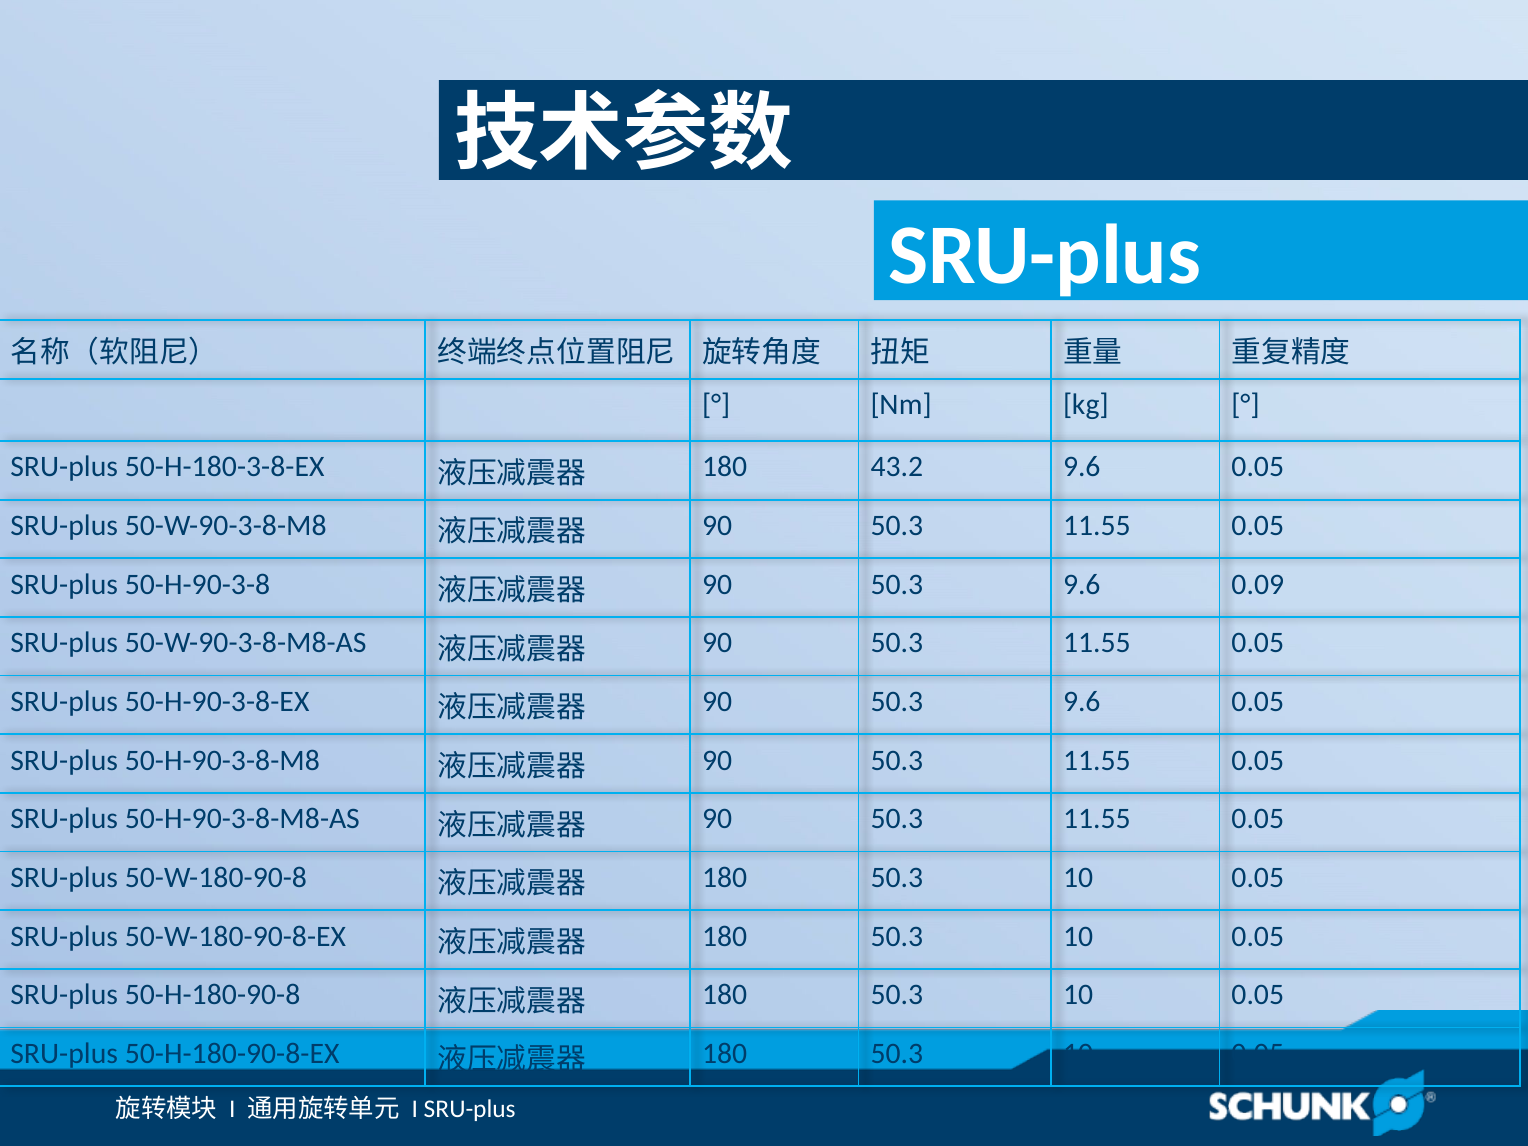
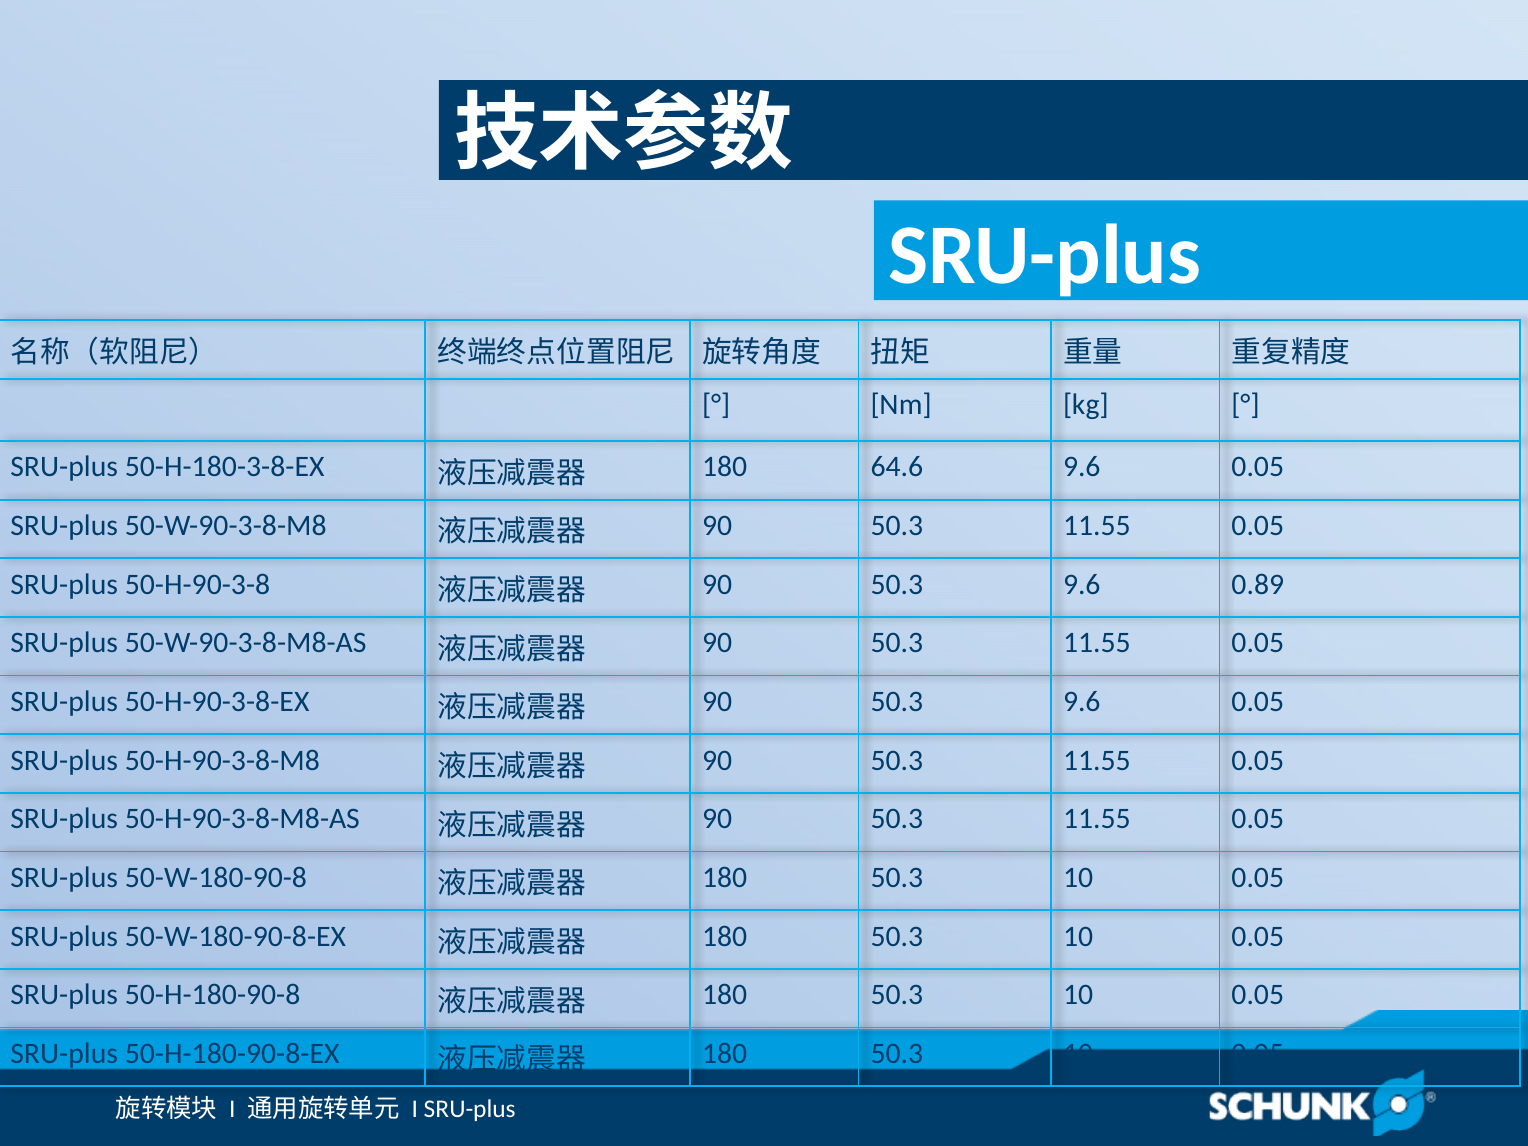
43.2: 43.2 -> 64.6
0.09: 0.09 -> 0.89
